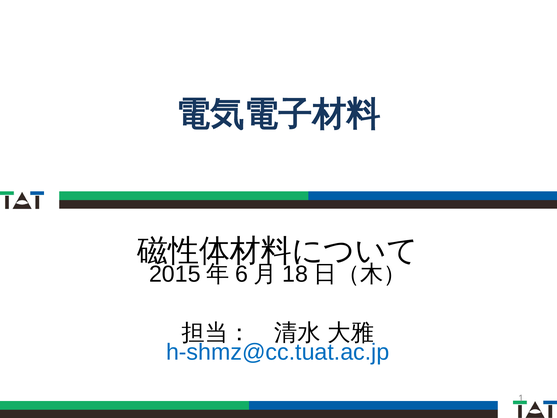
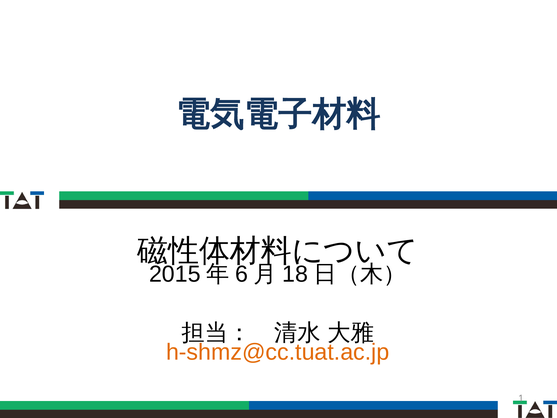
h-shmz@cc.tuat.ac.jp colour: blue -> orange
